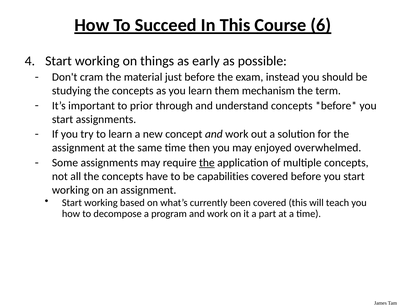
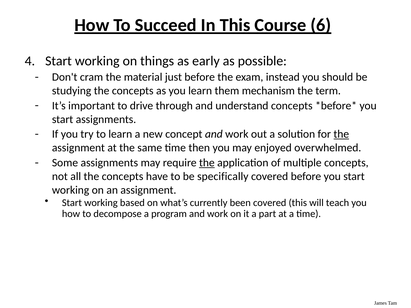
prior: prior -> drive
the at (341, 134) underline: none -> present
capabilities: capabilities -> specifically
